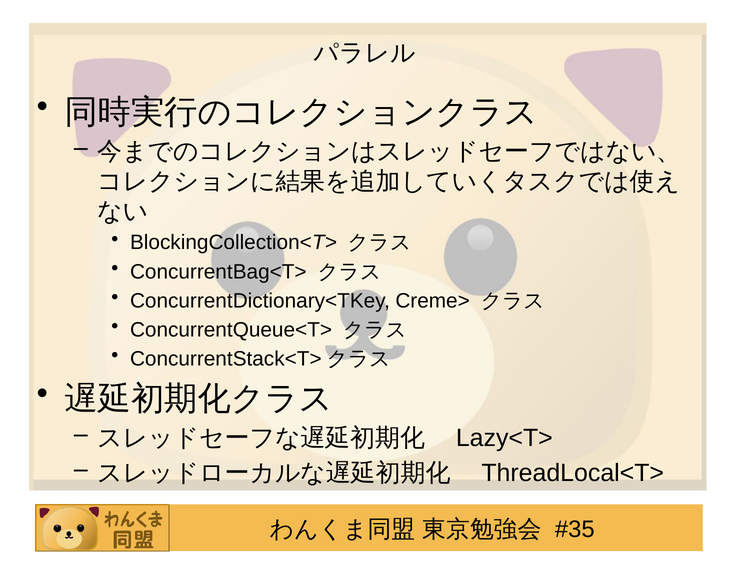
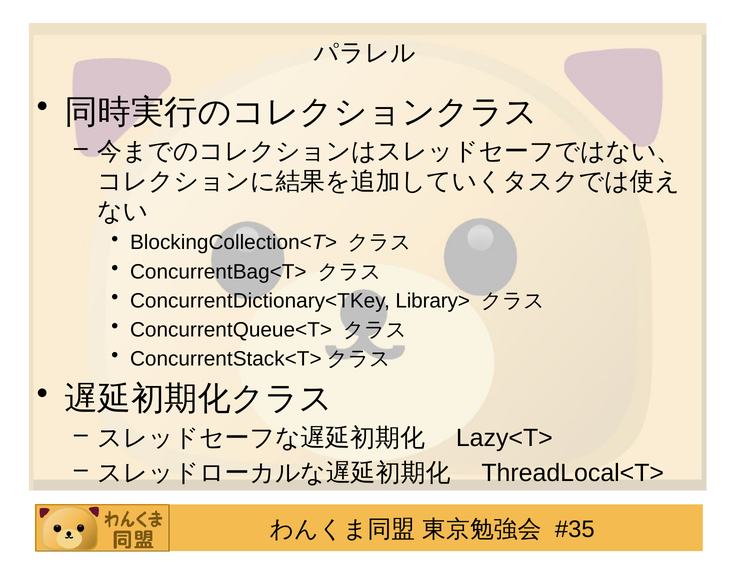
Creme>: Creme> -> Library>
